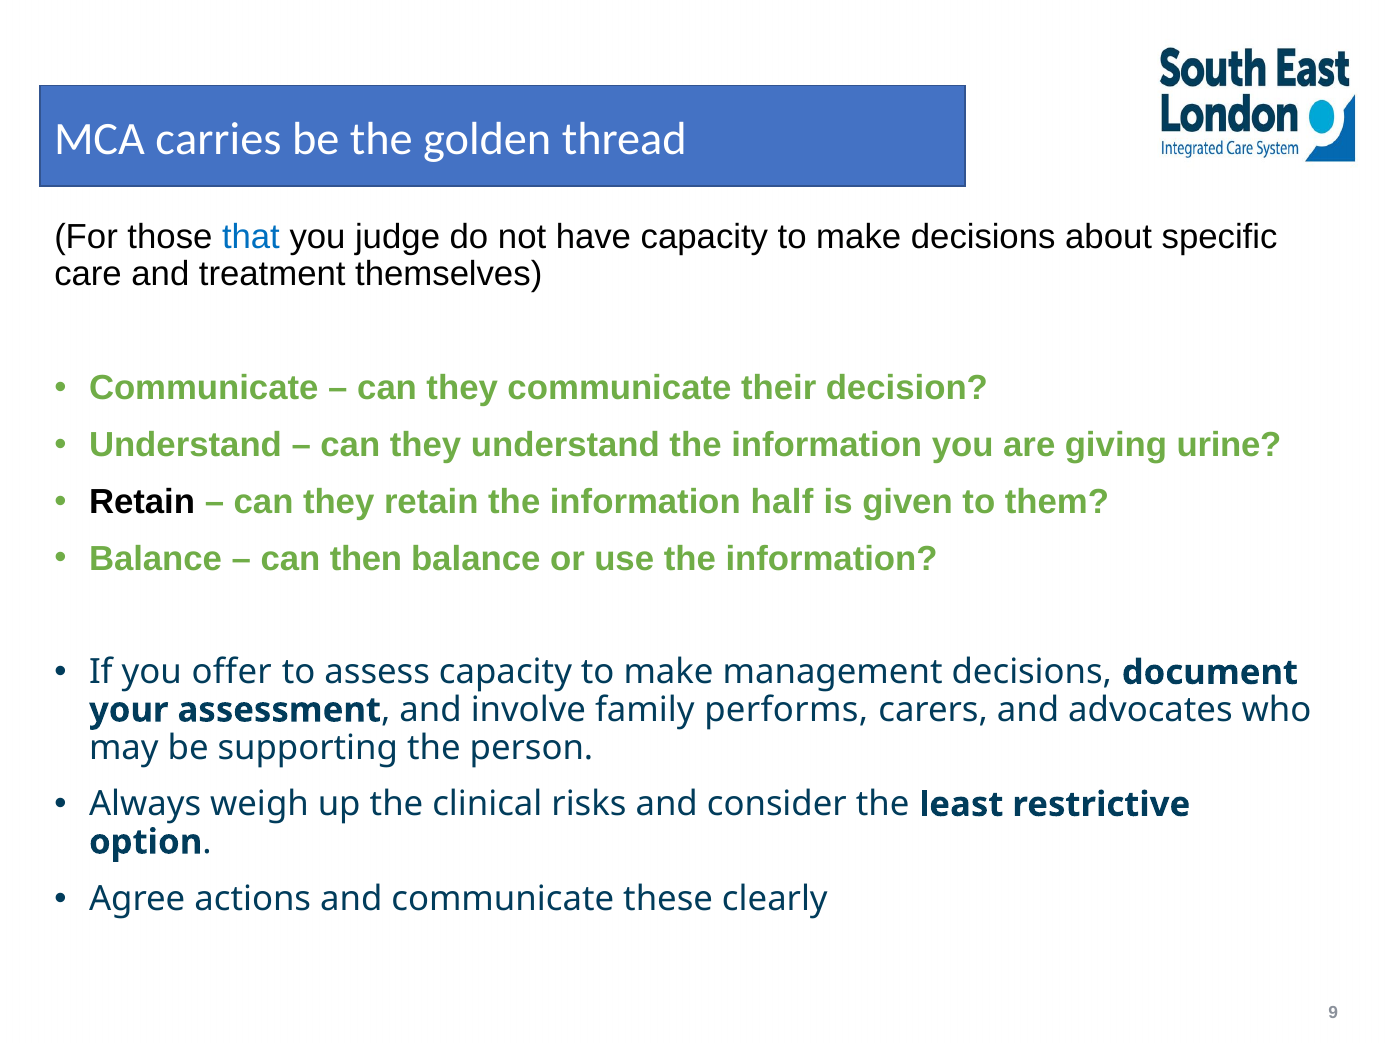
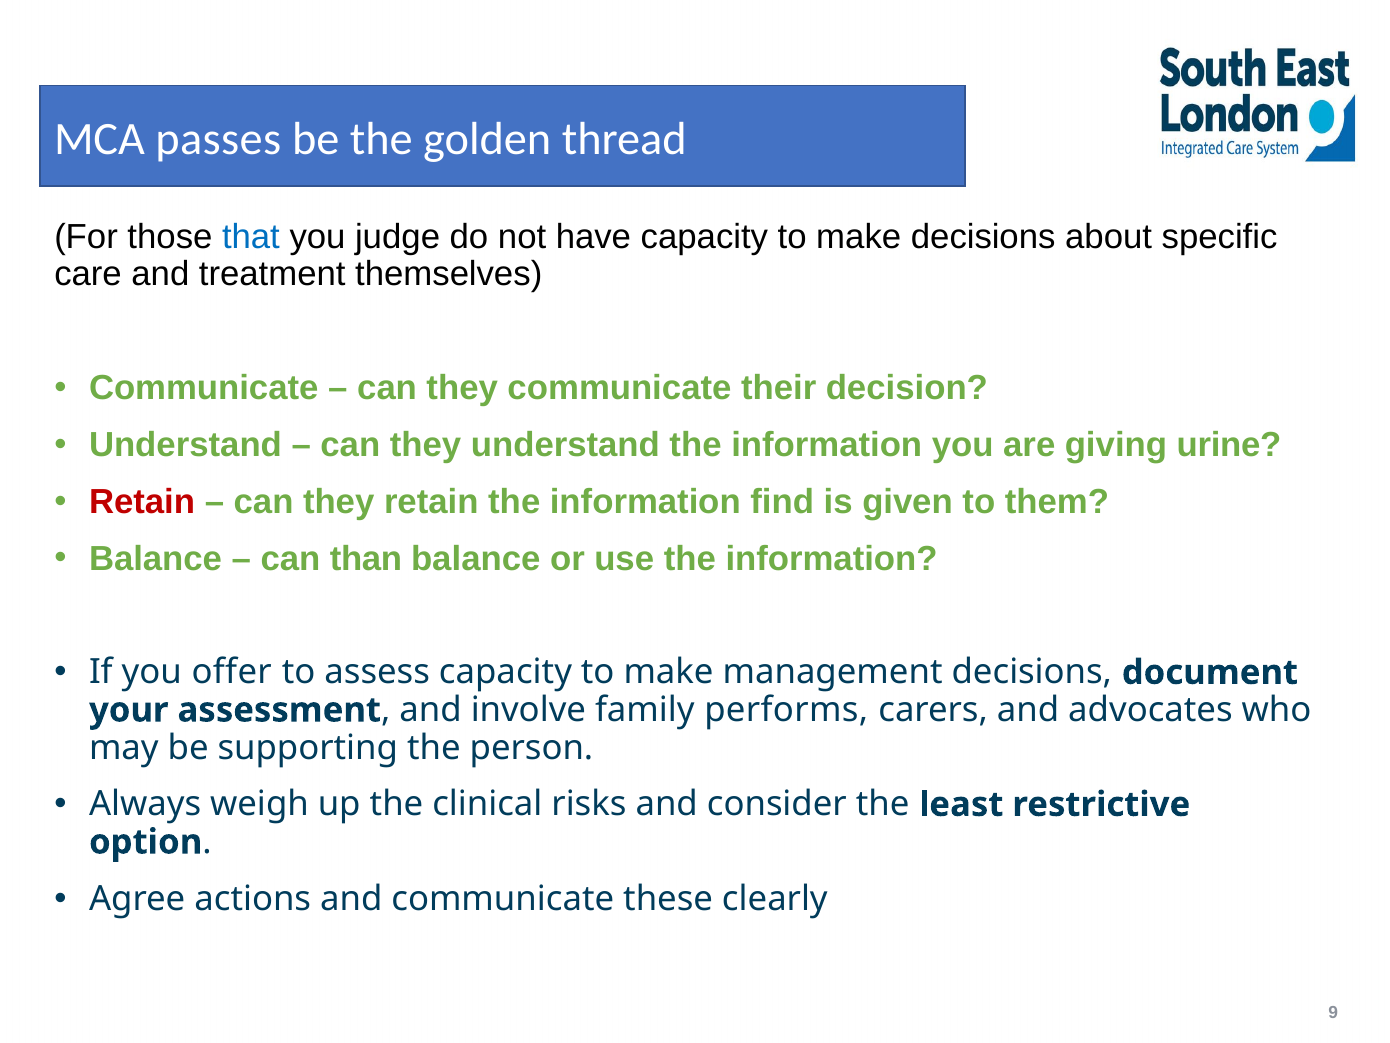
carries: carries -> passes
Retain at (142, 502) colour: black -> red
half: half -> find
then: then -> than
